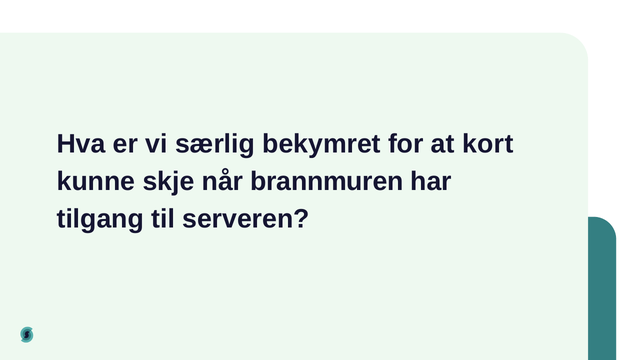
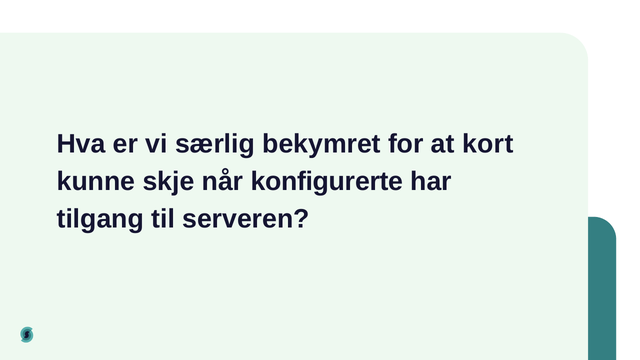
brannmuren: brannmuren -> konfigurerte
